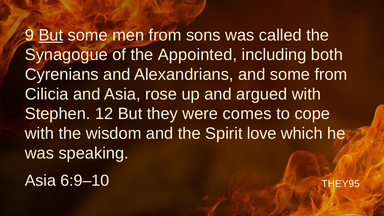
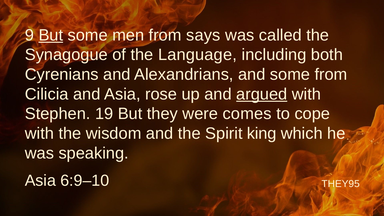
sons: sons -> says
Appointed: Appointed -> Language
argued underline: none -> present
12: 12 -> 19
love: love -> king
